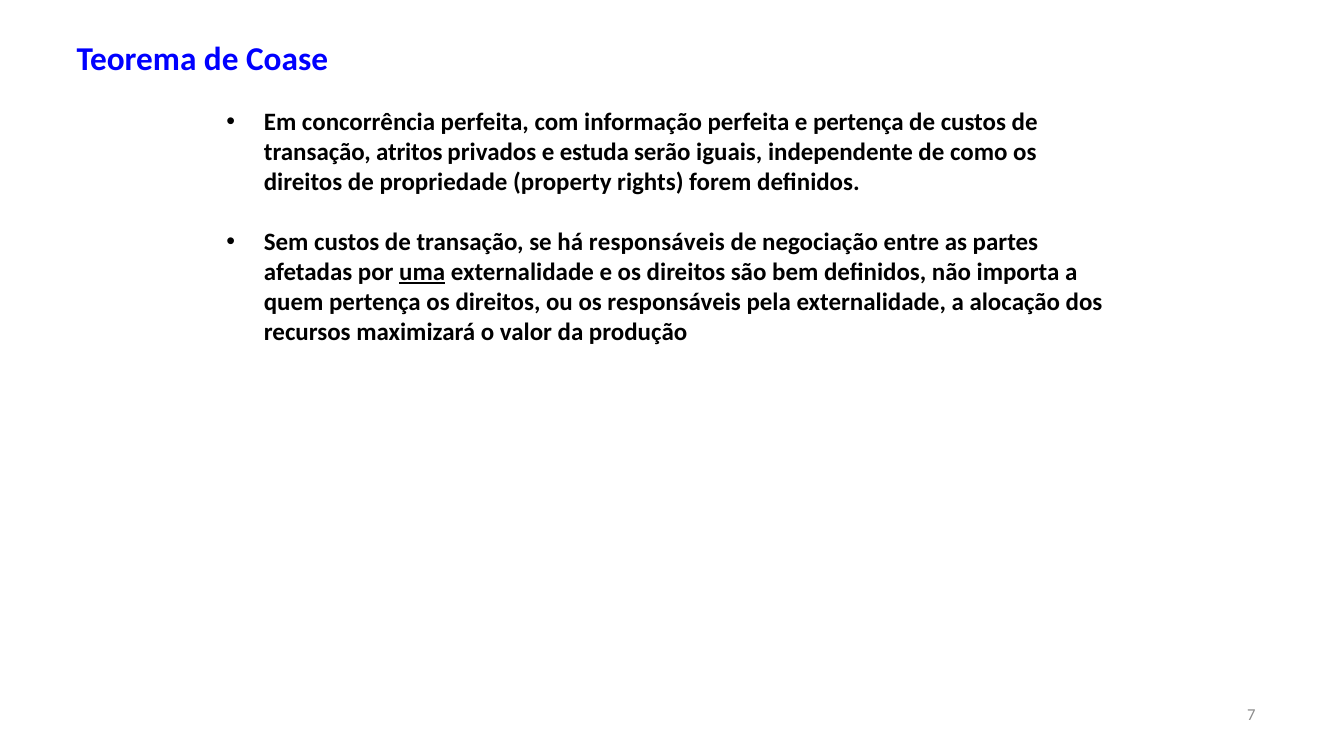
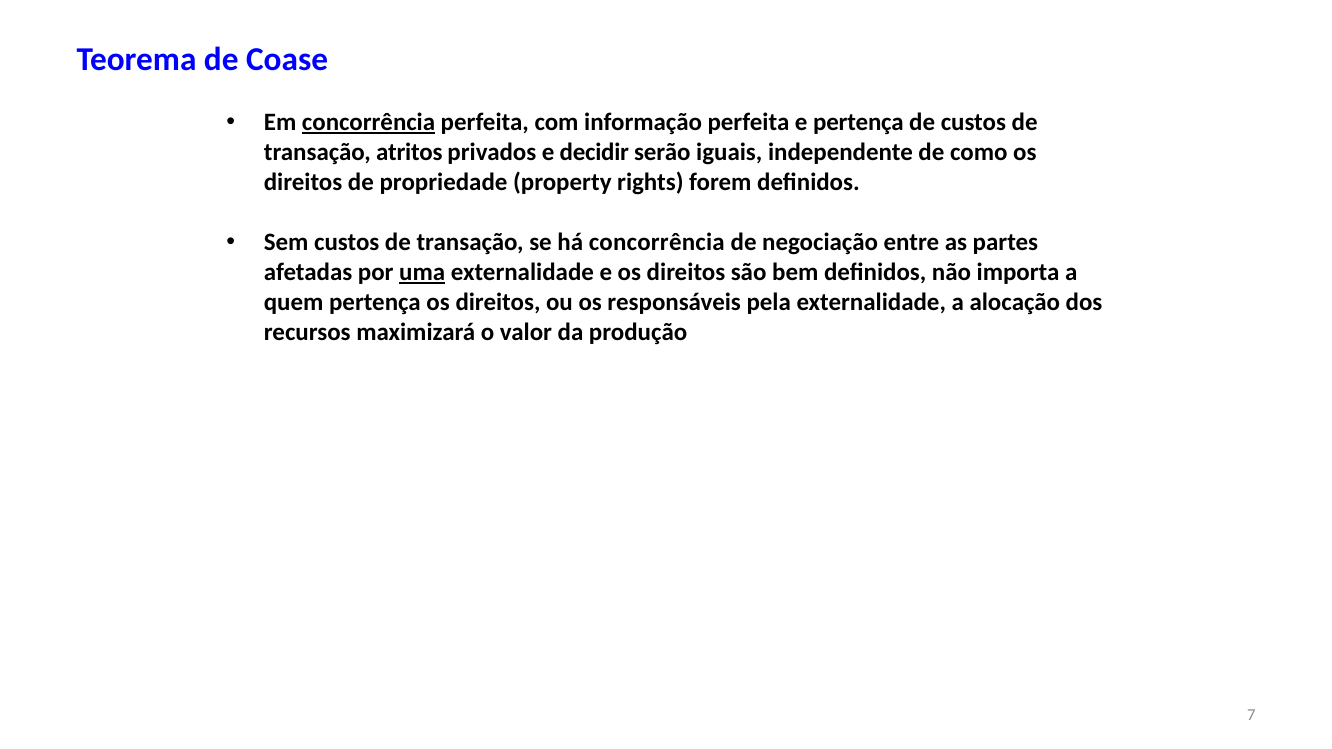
concorrência at (369, 122) underline: none -> present
estuda: estuda -> decidir
há responsáveis: responsáveis -> concorrência
